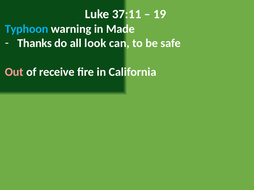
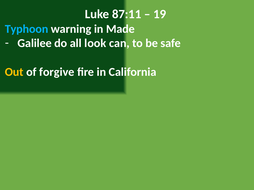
37:11: 37:11 -> 87:11
Thanks: Thanks -> Galilee
Out colour: pink -> yellow
receive: receive -> forgive
